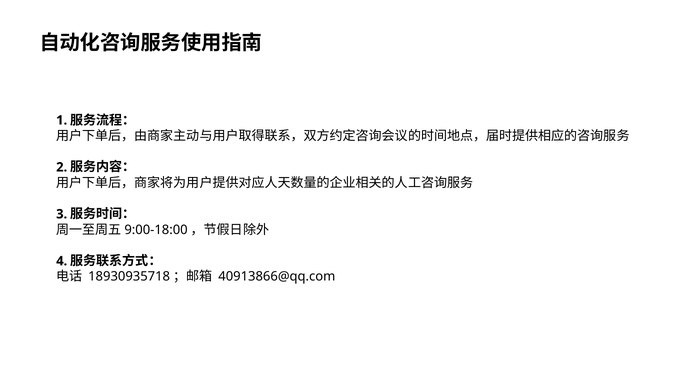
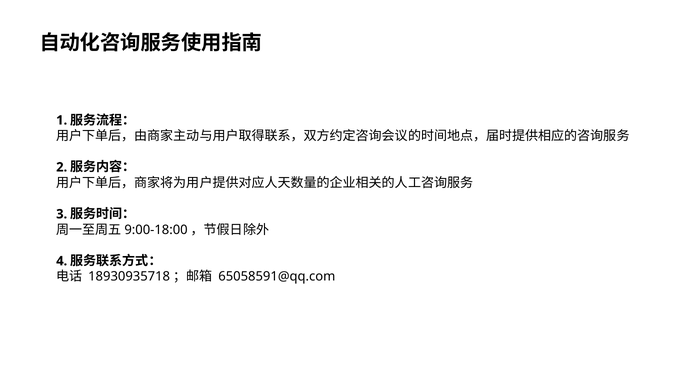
40913866@qq.com: 40913866@qq.com -> 65058591@qq.com
